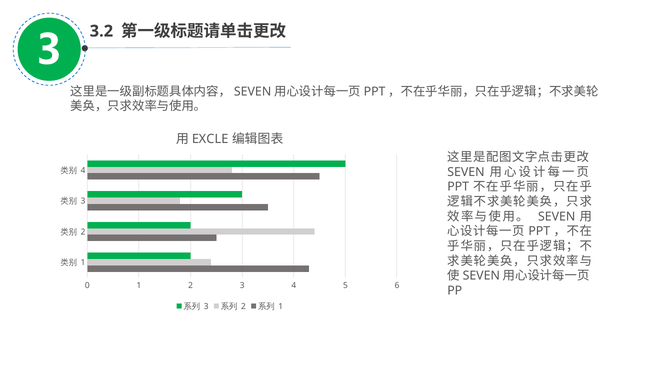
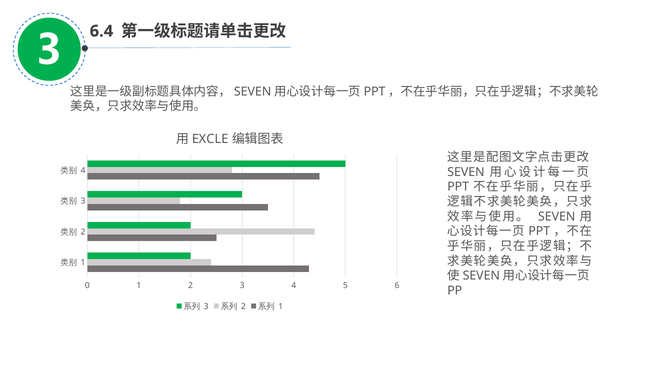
3.2: 3.2 -> 6.4
